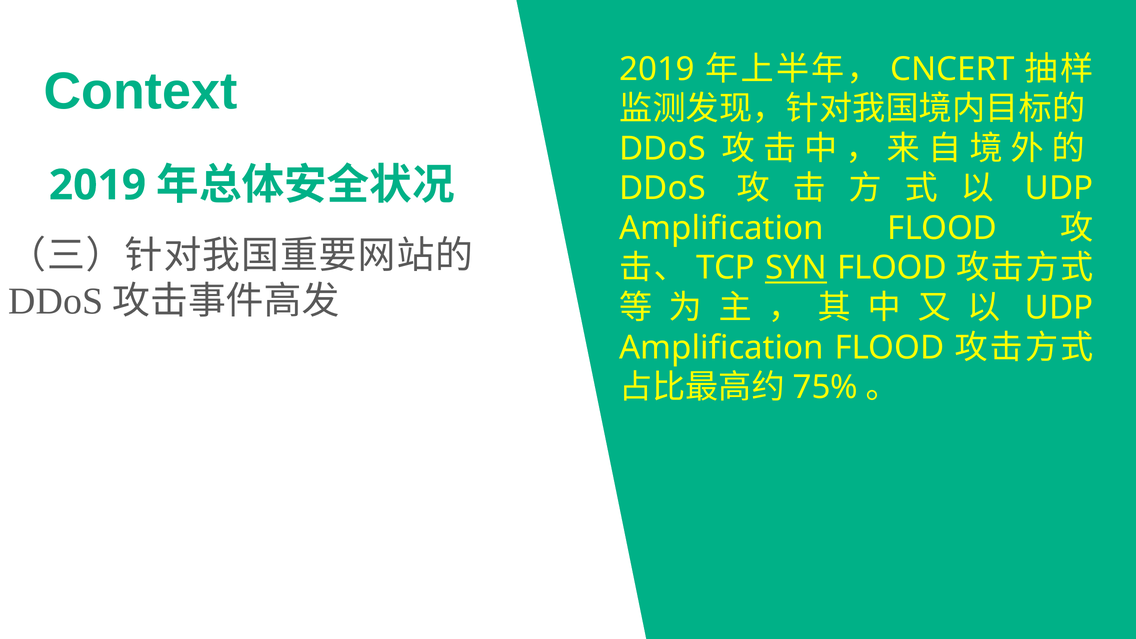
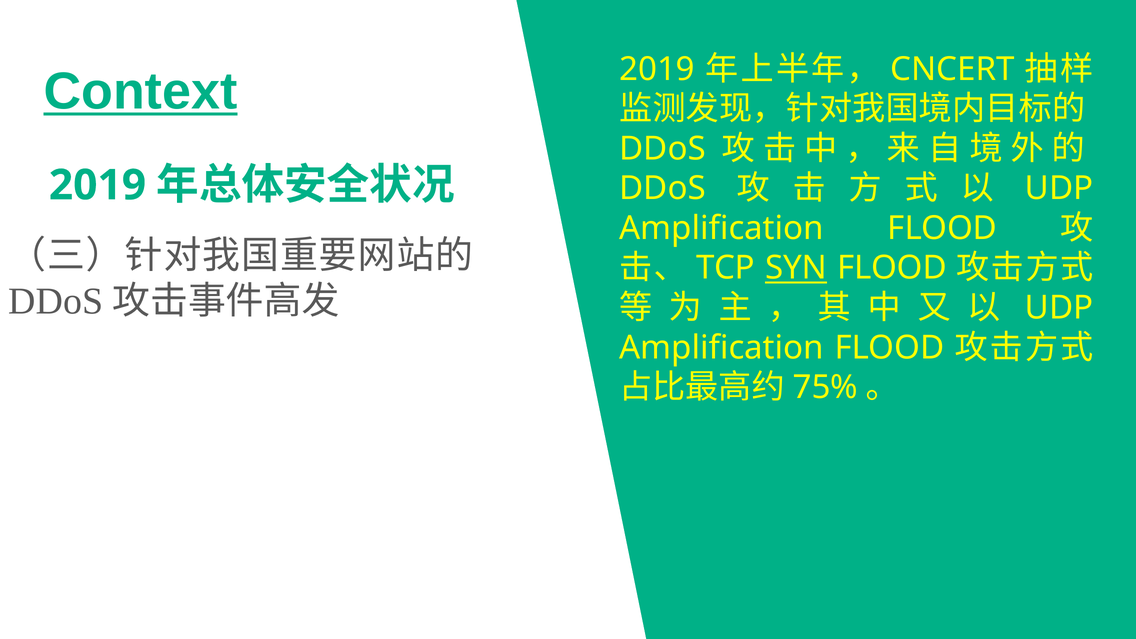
Context underline: none -> present
